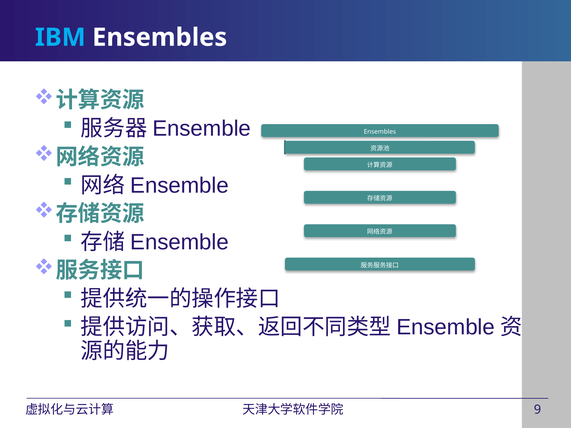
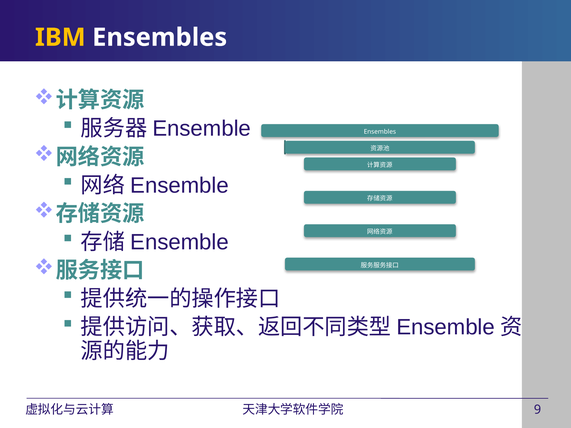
IBM colour: light blue -> yellow
